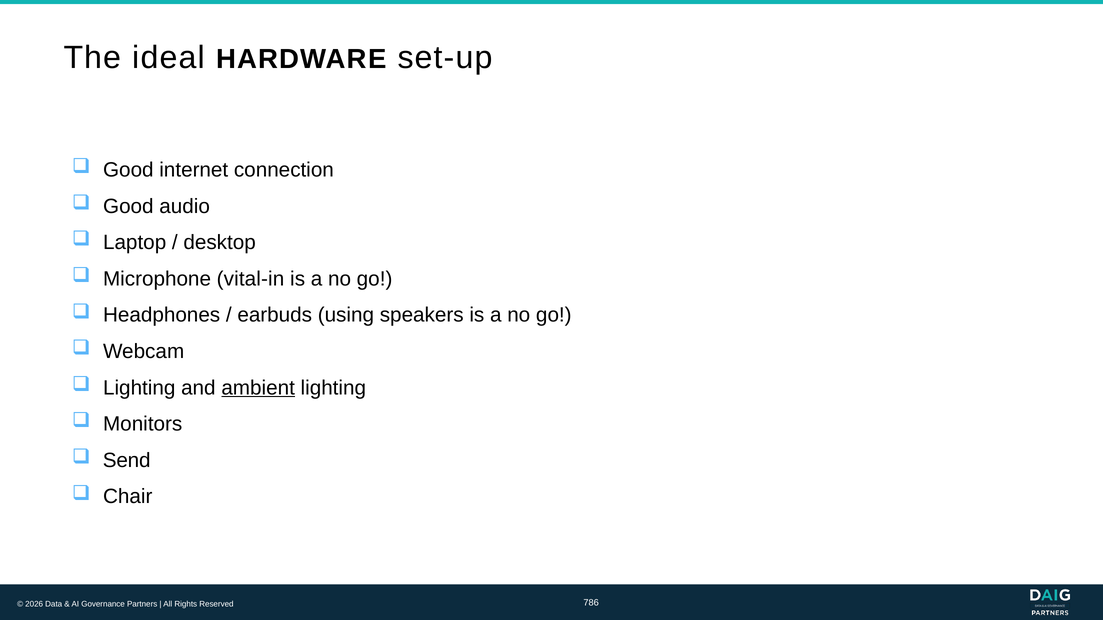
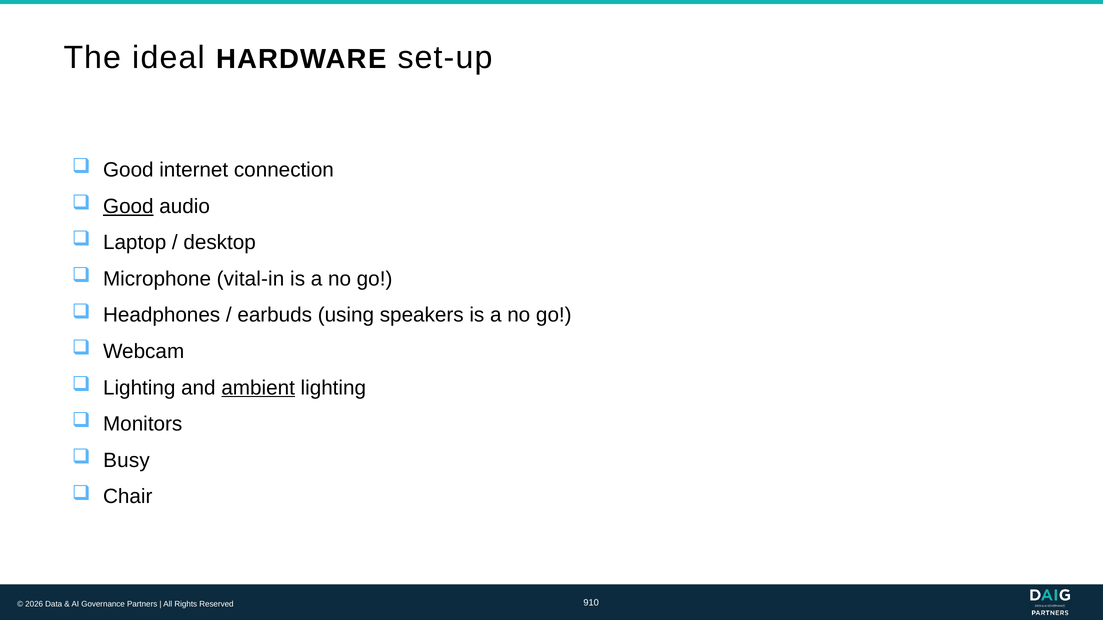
Good at (128, 206) underline: none -> present
Send: Send -> Busy
786: 786 -> 910
